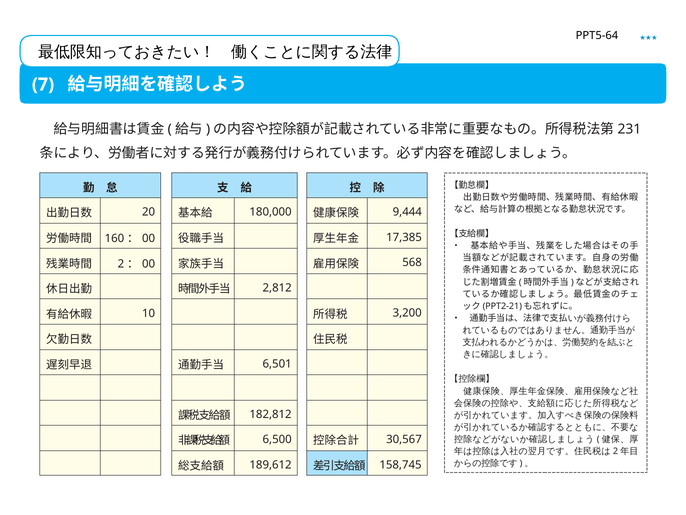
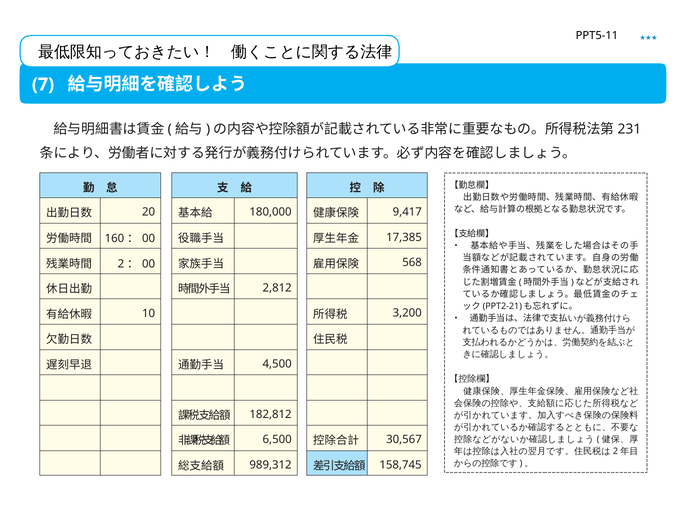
PPT5-64: PPT5-64 -> PPT5-11
9,444: 9,444 -> 9,417
6,501: 6,501 -> 4,500
189,612: 189,612 -> 989,312
